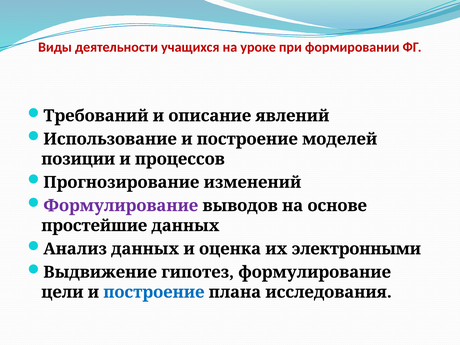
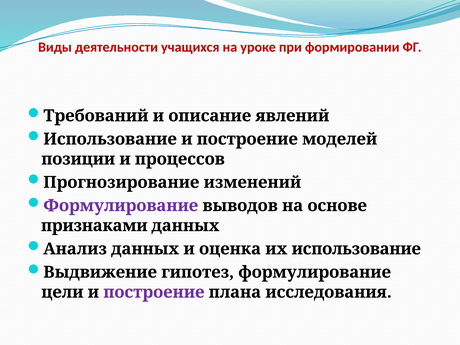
простейшие: простейшие -> признаками
их электронными: электронными -> использование
построение at (154, 292) colour: blue -> purple
